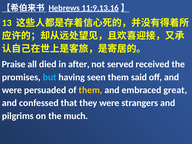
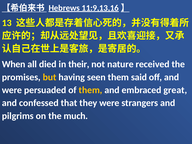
Praise: Praise -> When
after: after -> their
served: served -> nature
but colour: light blue -> yellow
